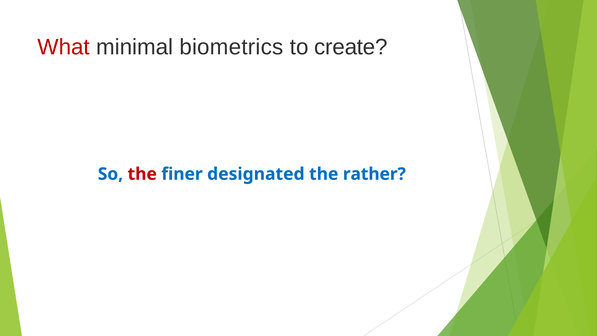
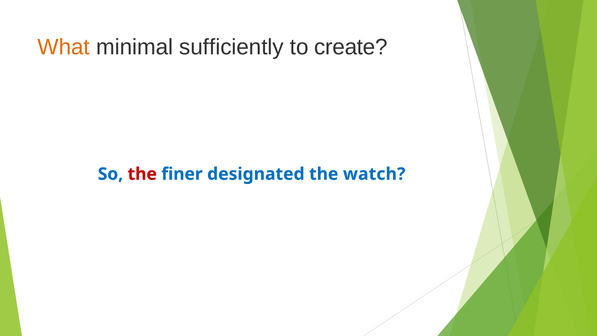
What colour: red -> orange
biometrics: biometrics -> sufficiently
rather: rather -> watch
